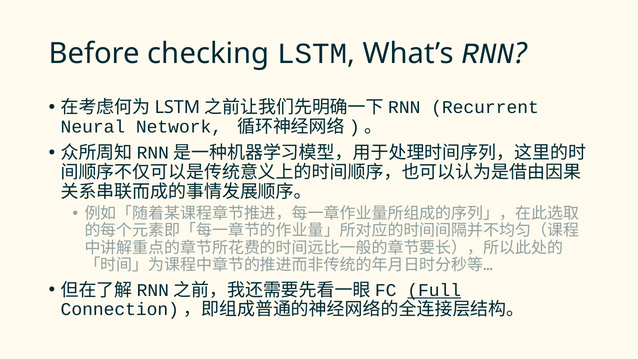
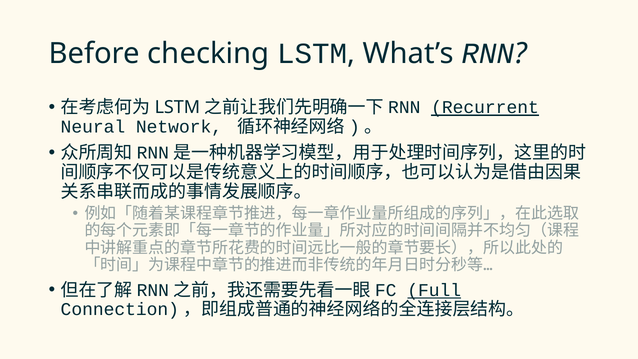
Recurrent underline: none -> present
